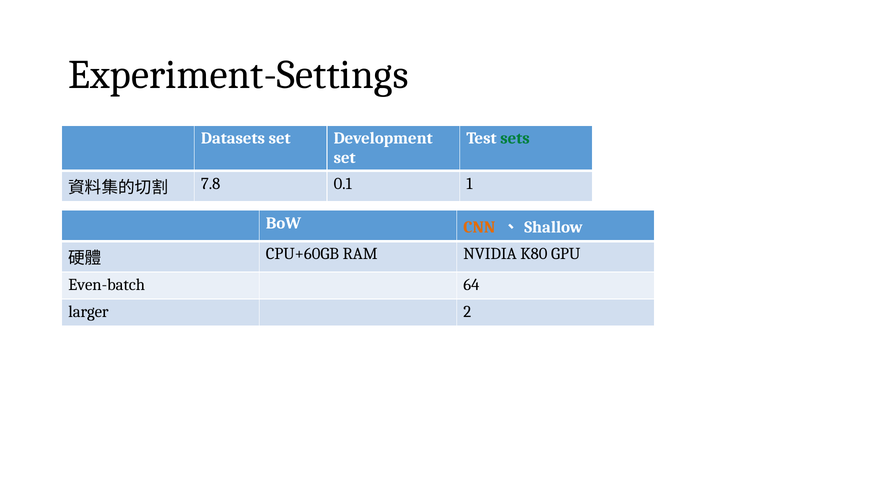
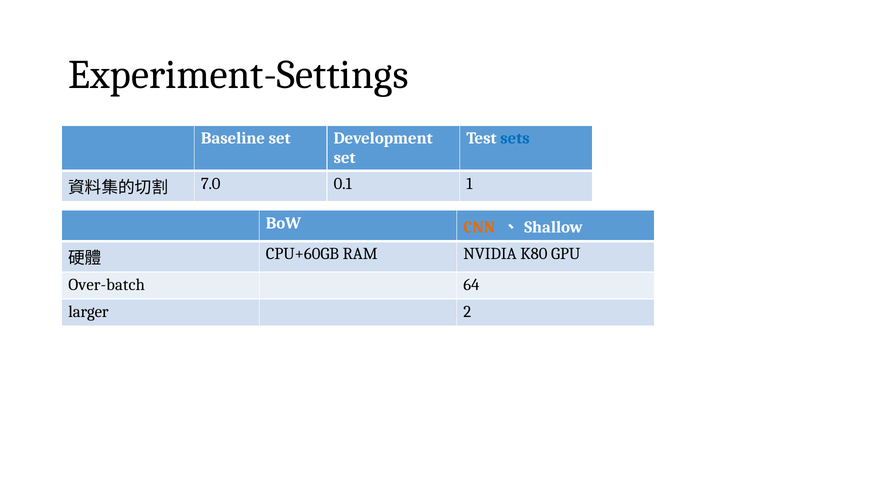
Datasets: Datasets -> Baseline
sets colour: green -> blue
7.8: 7.8 -> 7.0
Even-batch: Even-batch -> Over-batch
